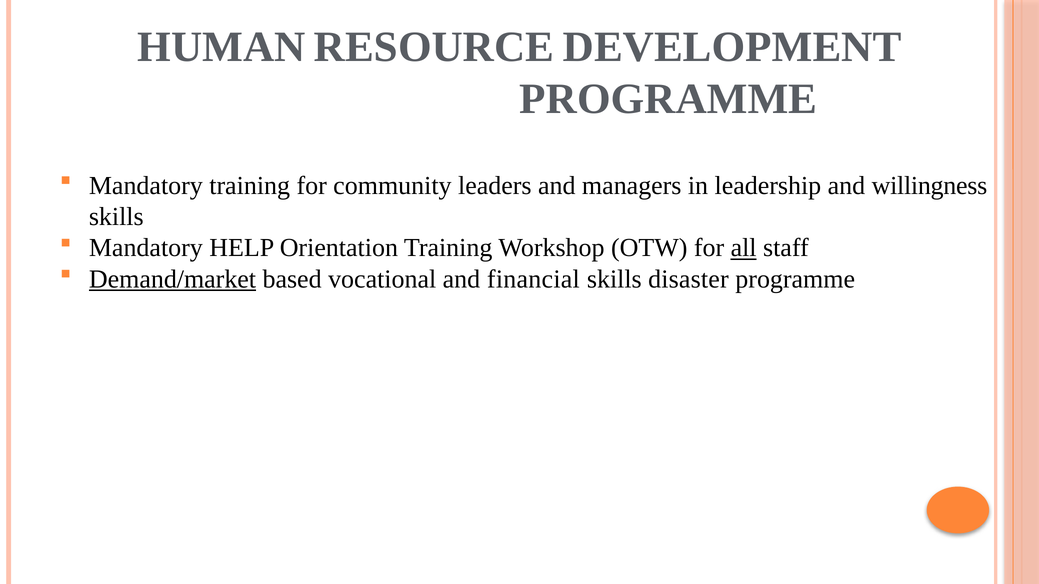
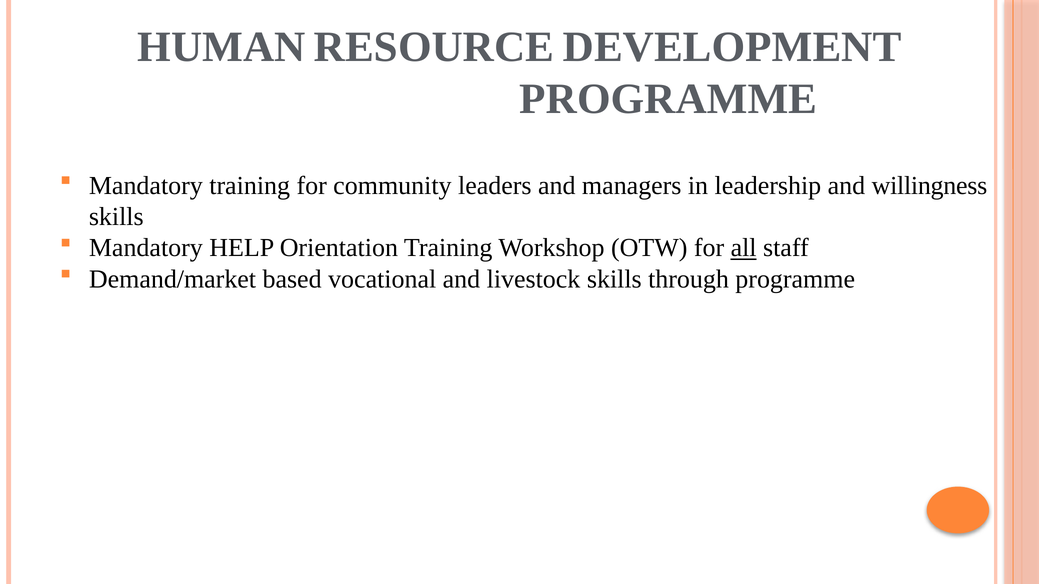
Demand/market underline: present -> none
financial: financial -> livestock
disaster: disaster -> through
